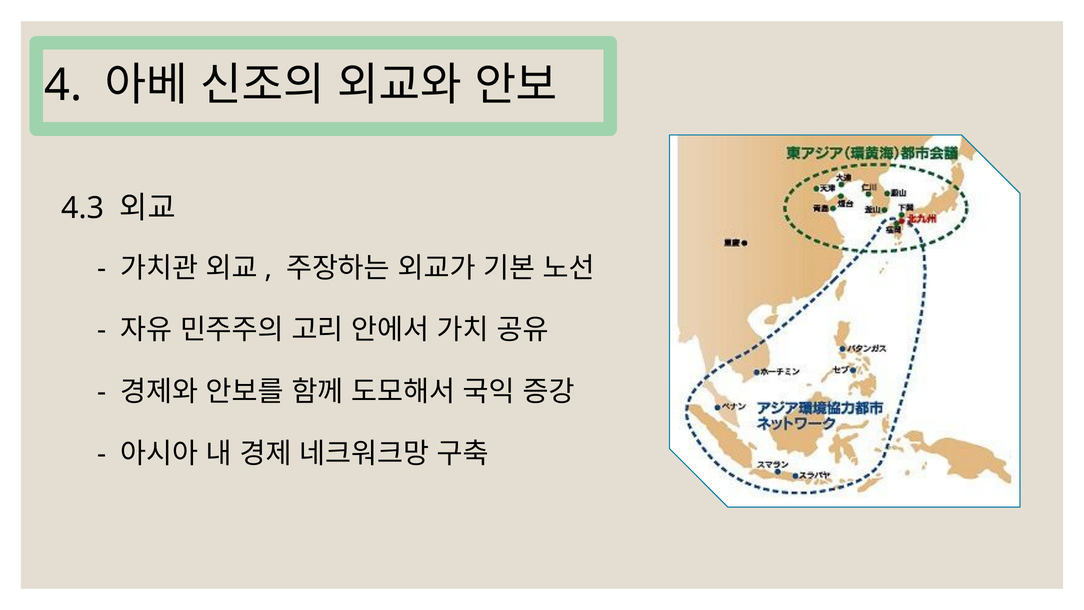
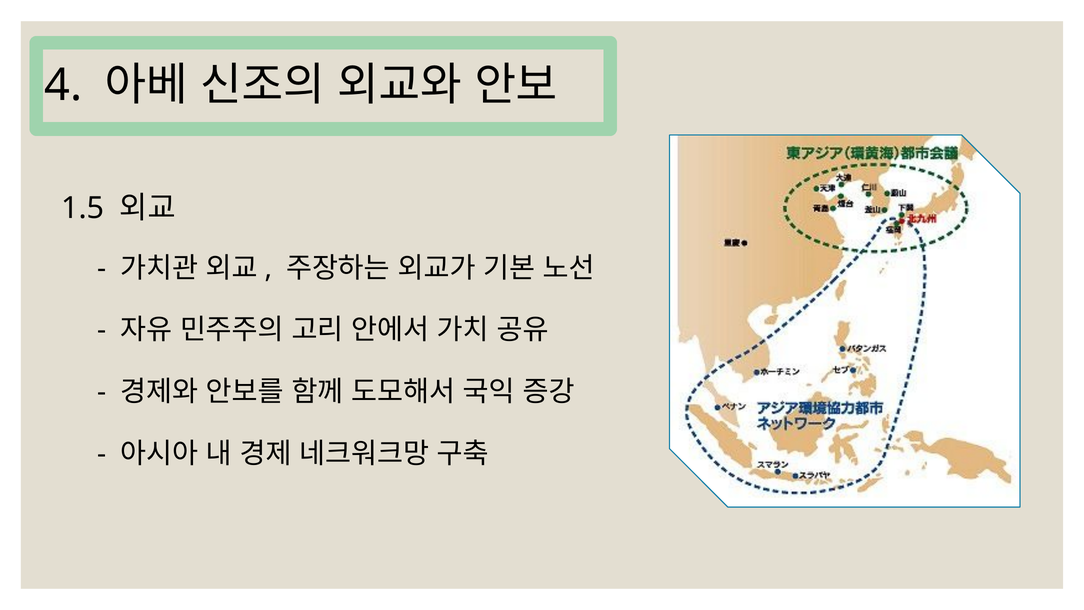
4.3: 4.3 -> 1.5
